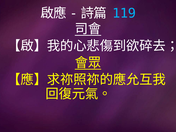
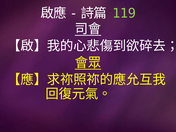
119 colour: light blue -> light green
